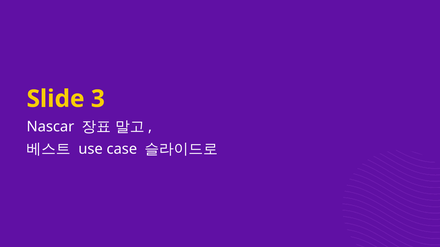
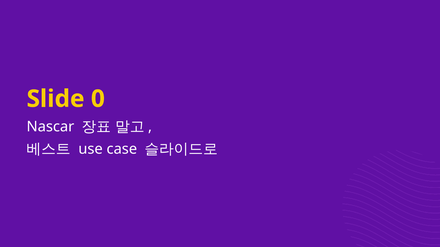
3: 3 -> 0
